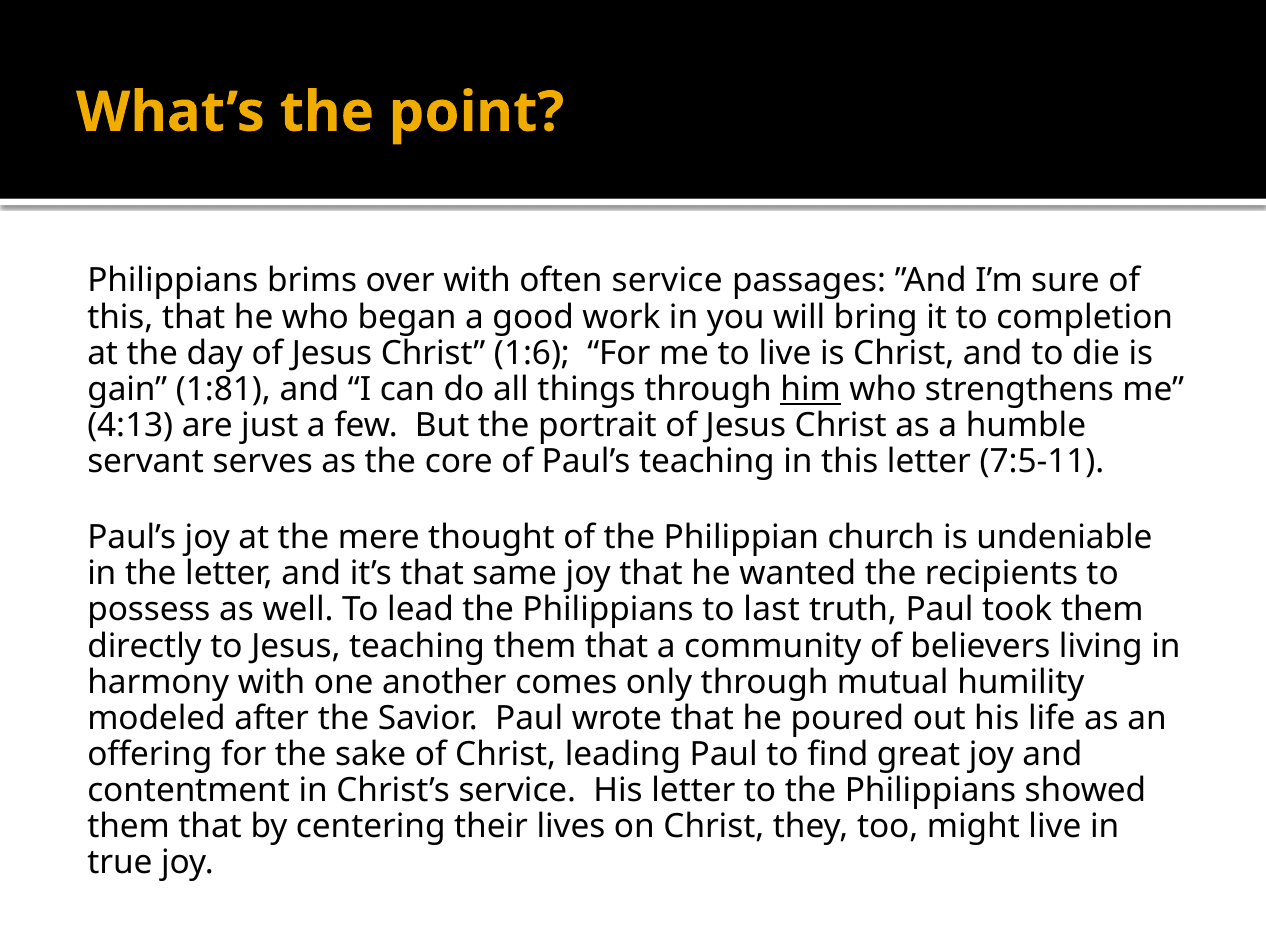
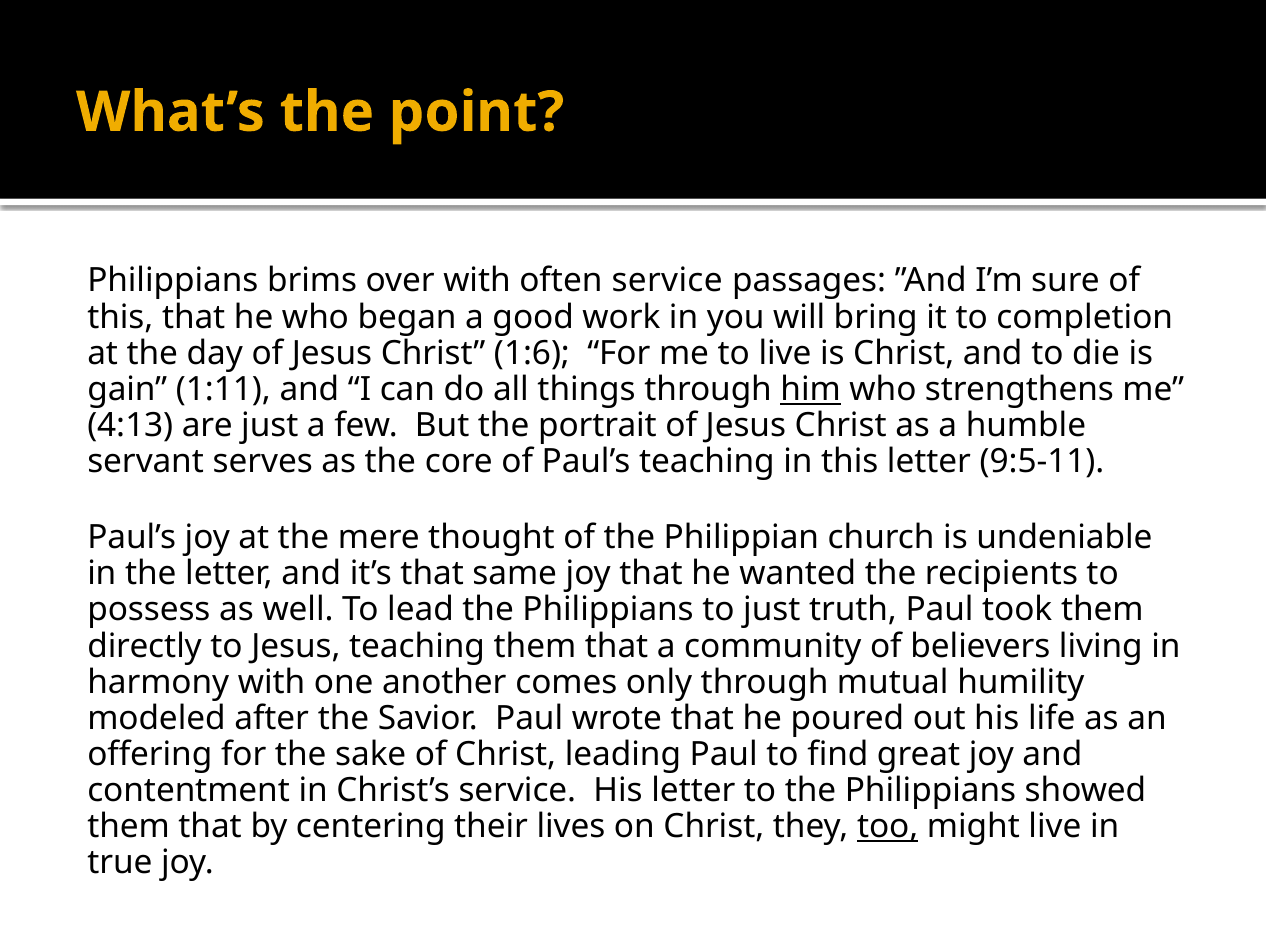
1:81: 1:81 -> 1:11
7:5-11: 7:5-11 -> 9:5-11
to last: last -> just
too underline: none -> present
